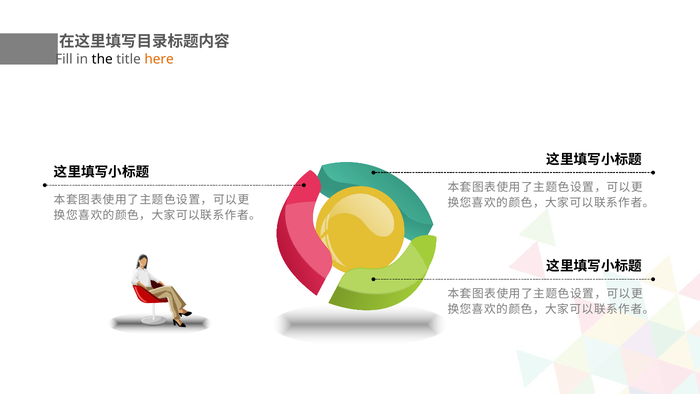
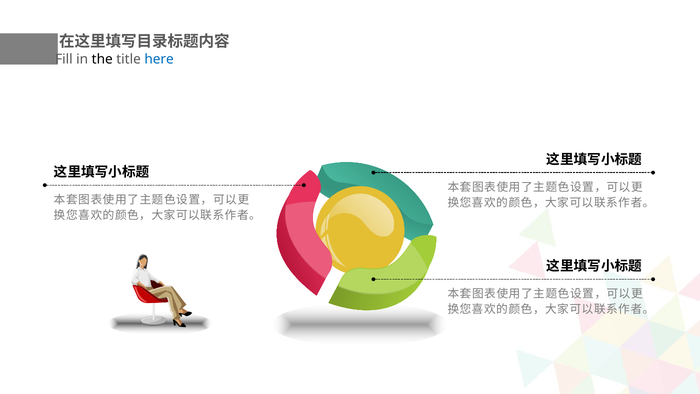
here colour: orange -> blue
